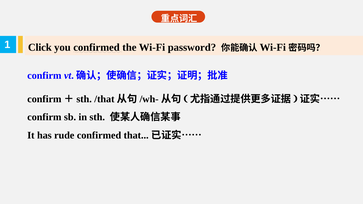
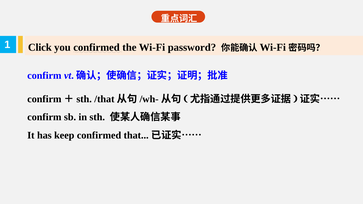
rude: rude -> keep
